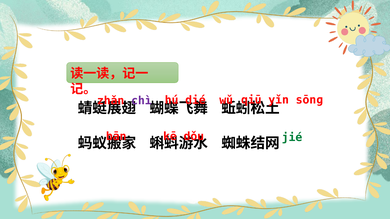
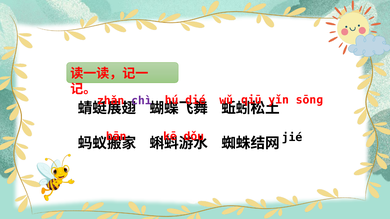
jié colour: green -> black
